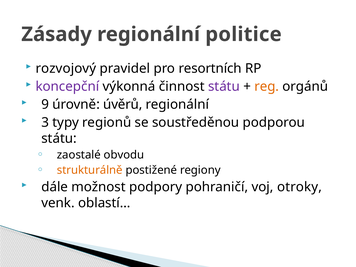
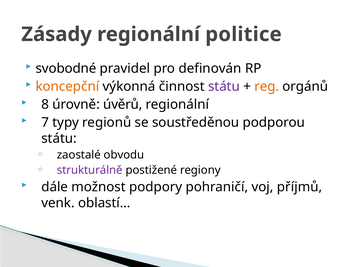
rozvojový: rozvojový -> svobodné
resortních: resortních -> definován
koncepční colour: purple -> orange
9: 9 -> 8
3: 3 -> 7
strukturálně colour: orange -> purple
otroky: otroky -> příjmů
